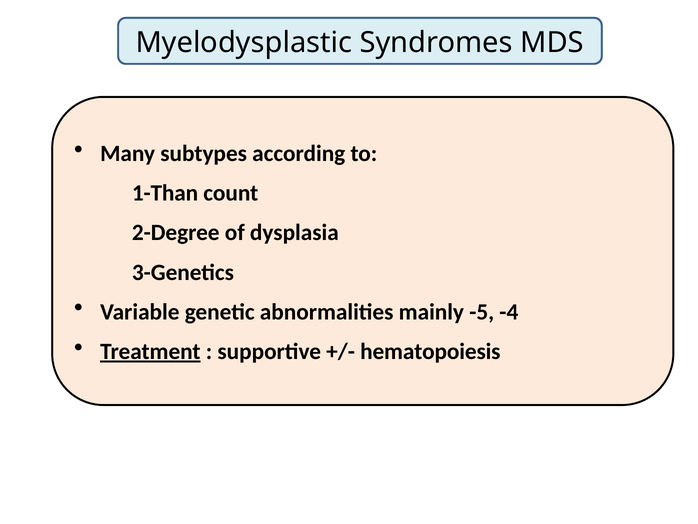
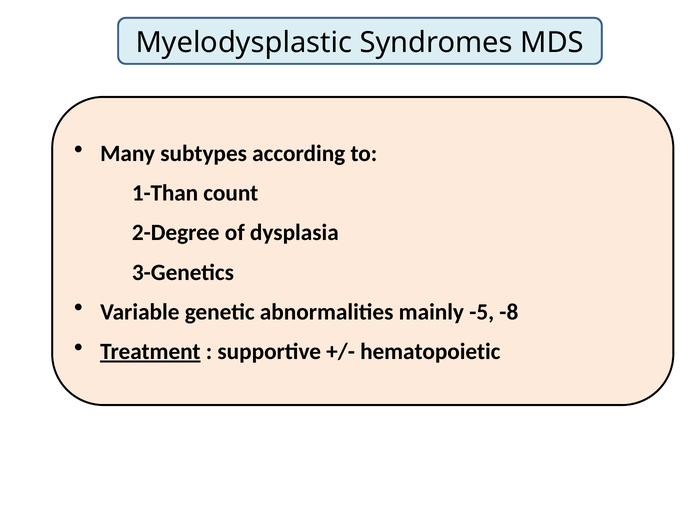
-4: -4 -> -8
hematopoiesis: hematopoiesis -> hematopoietic
